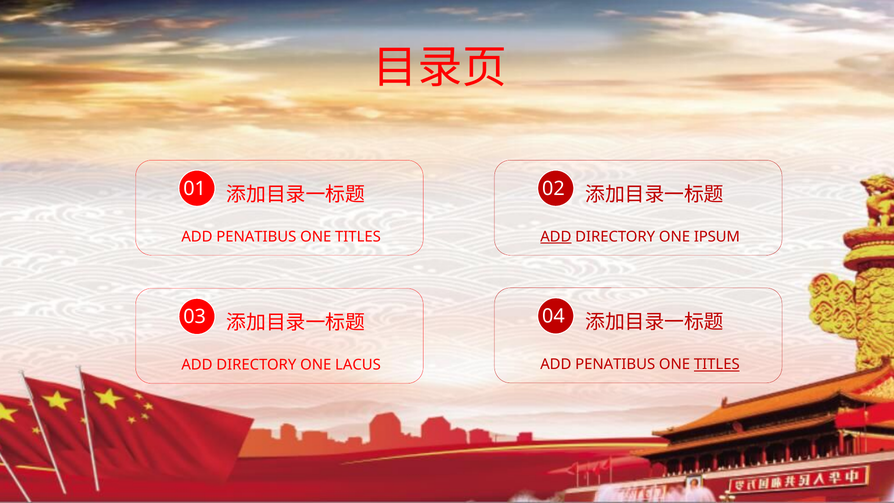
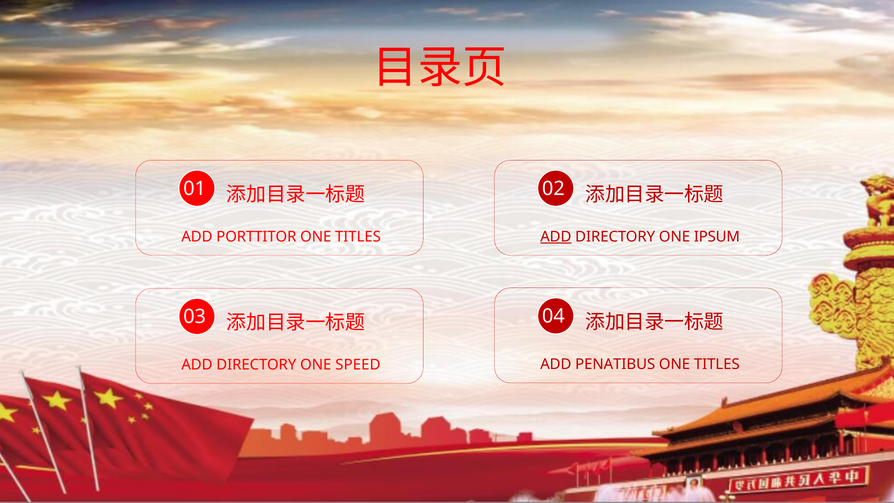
PENATIBUS at (256, 237): PENATIBUS -> PORTTITOR
TITLES at (717, 364) underline: present -> none
LACUS: LACUS -> SPEED
